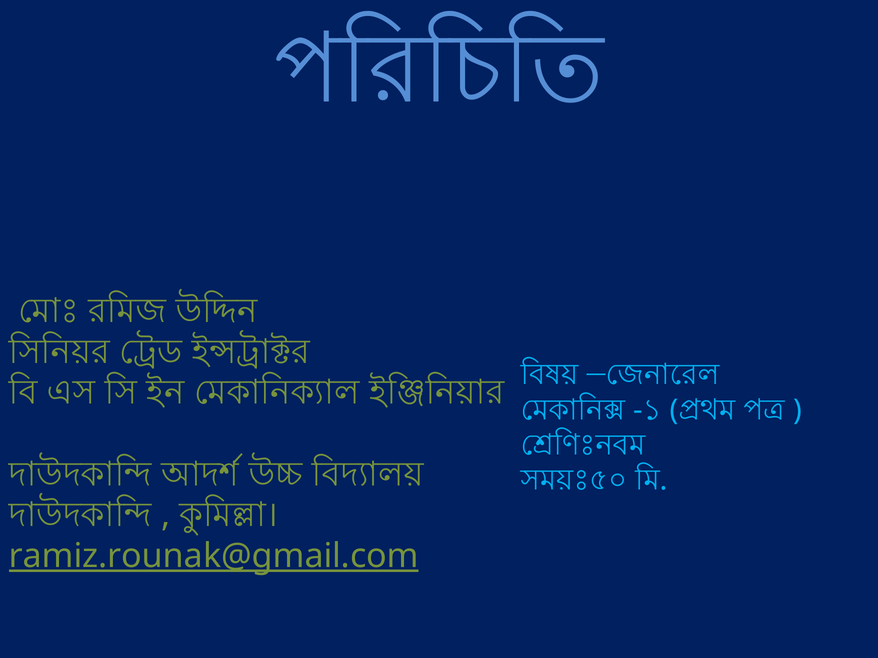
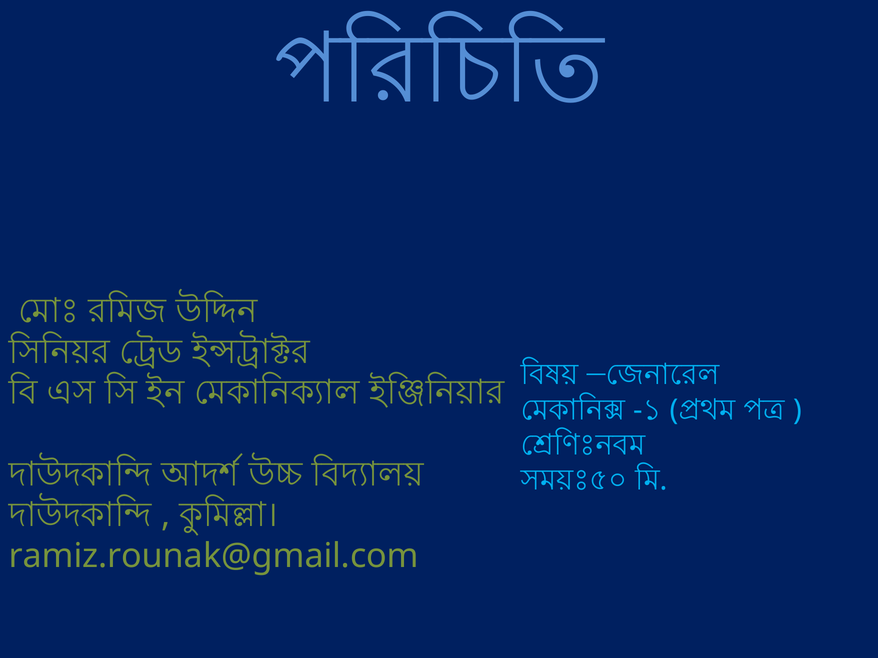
ramiz.rounak@gmail.com underline: present -> none
